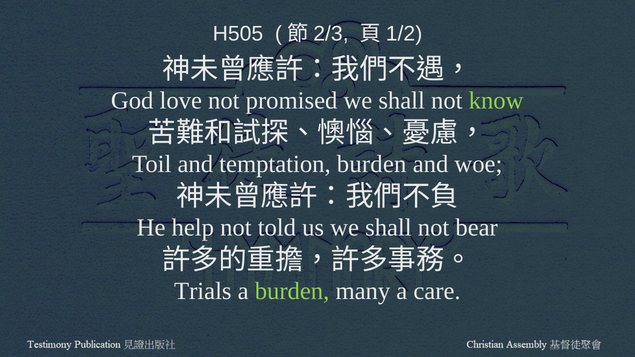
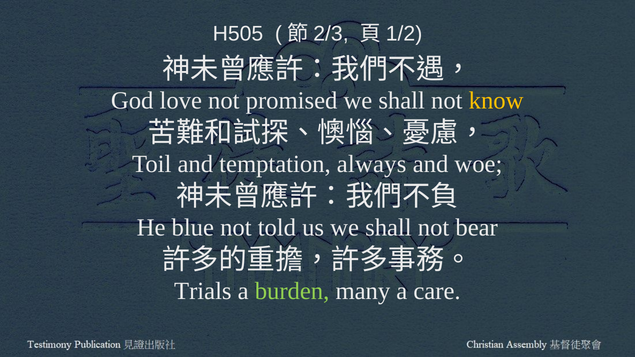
know colour: light green -> yellow
temptation burden: burden -> always
help: help -> blue
